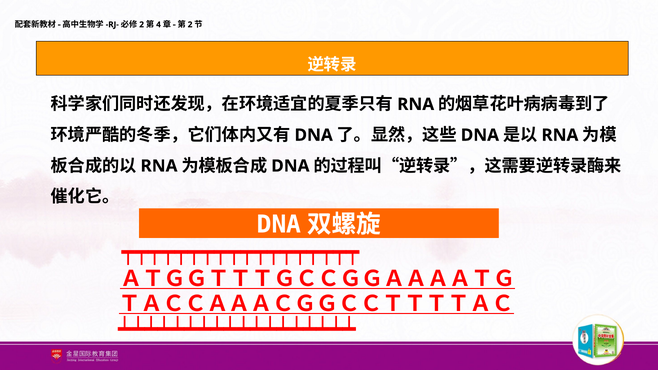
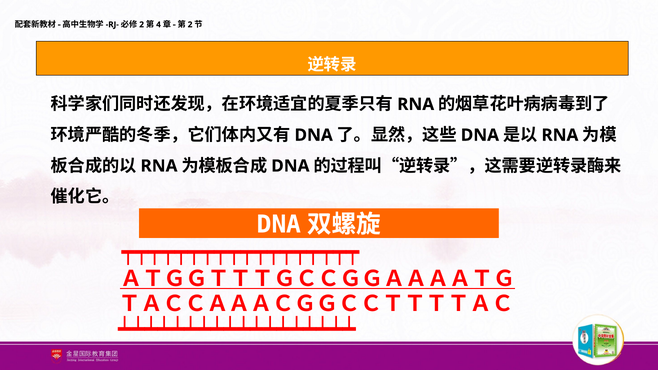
ＴＡＣＣＡＡＡＣＧＧＣＣＴＴＴＴＡＣ underline: present -> none
